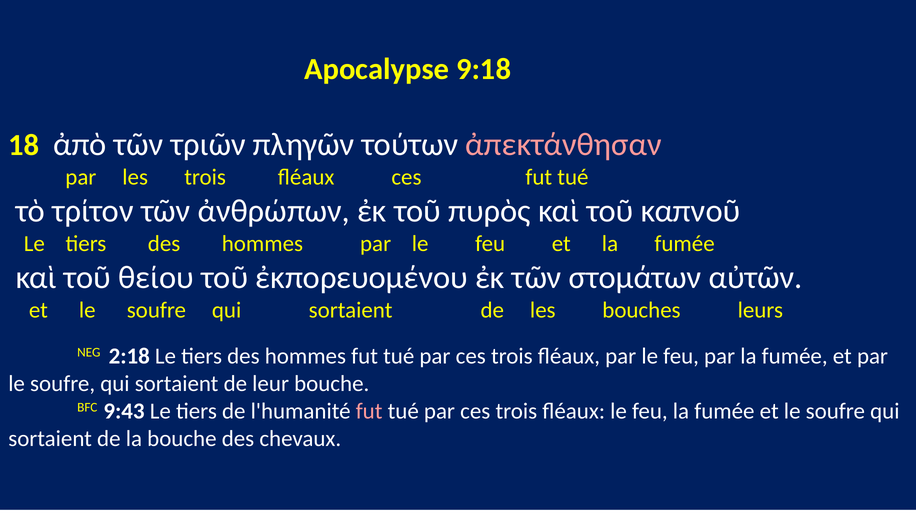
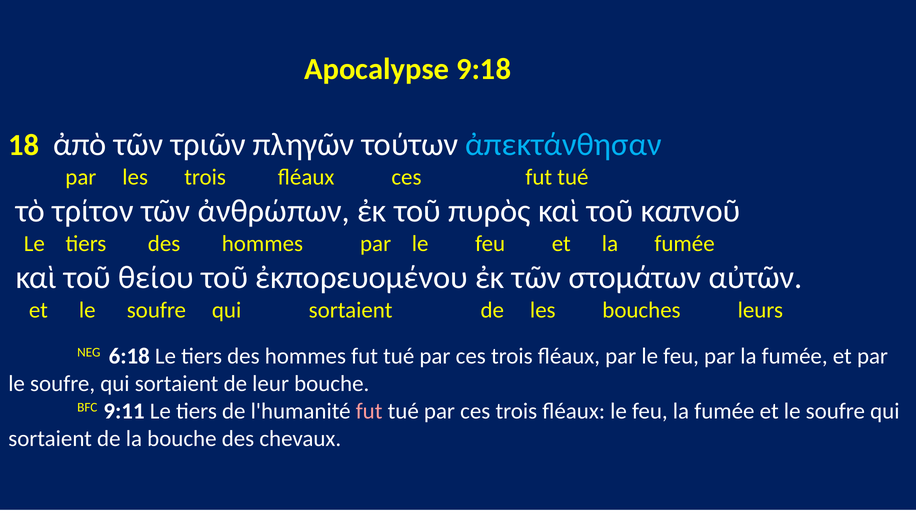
ἀπεκτάνθησαν colour: pink -> light blue
2:18: 2:18 -> 6:18
9:43: 9:43 -> 9:11
